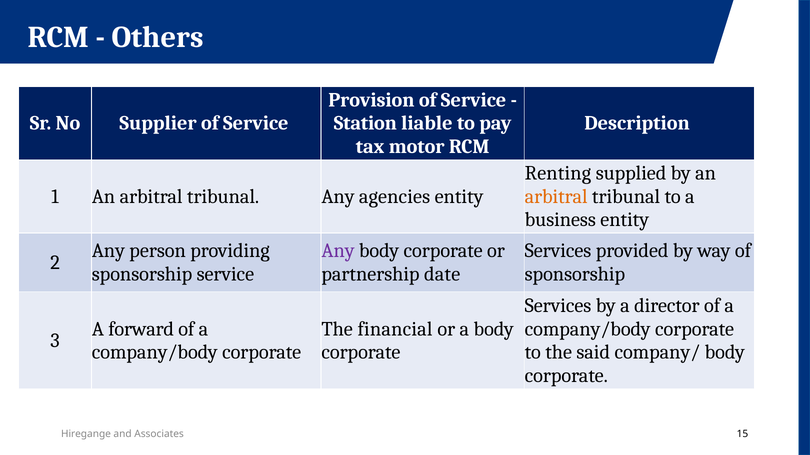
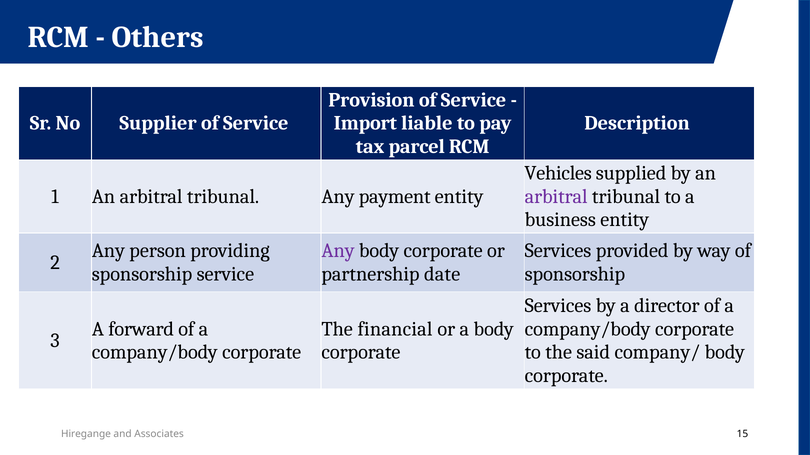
Station: Station -> Import
motor: motor -> parcel
Renting: Renting -> Vehicles
agencies: agencies -> payment
arbitral at (556, 197) colour: orange -> purple
